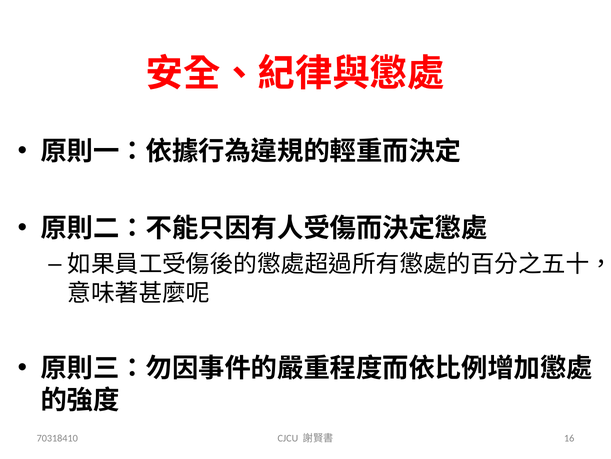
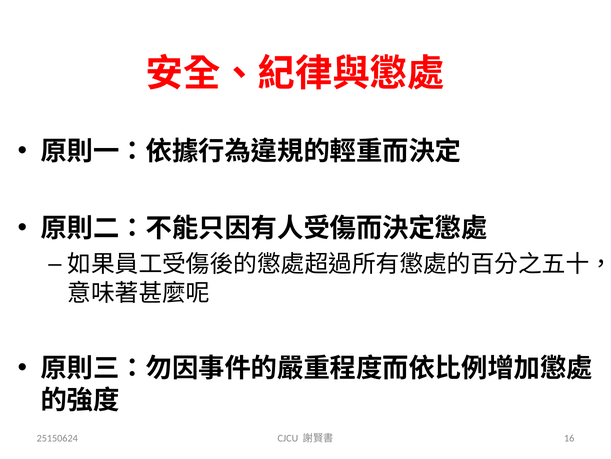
70318410: 70318410 -> 25150624
